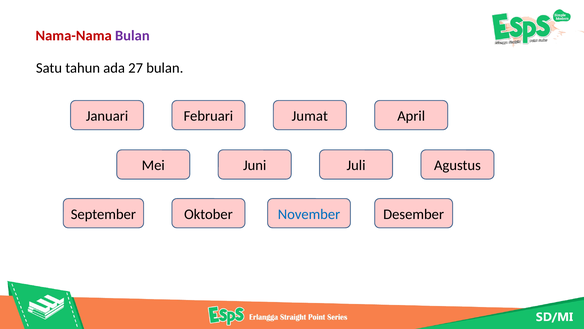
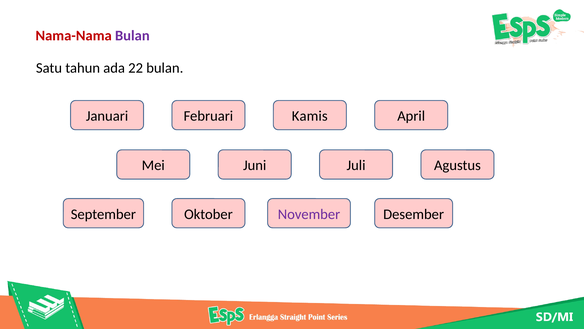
27: 27 -> 22
Jumat: Jumat -> Kamis
November colour: blue -> purple
